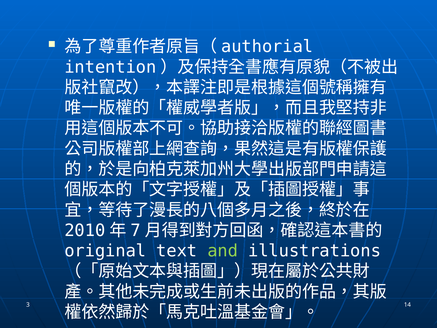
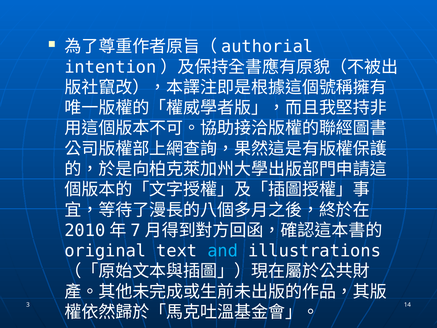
and colour: light green -> light blue
